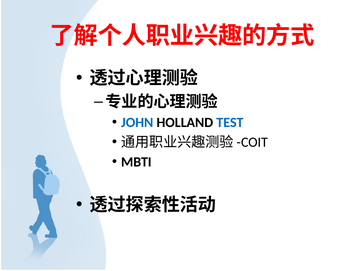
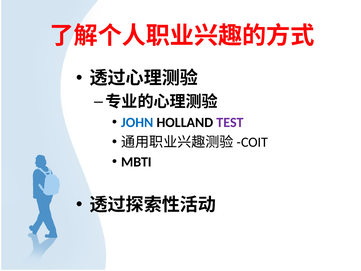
TEST colour: blue -> purple
